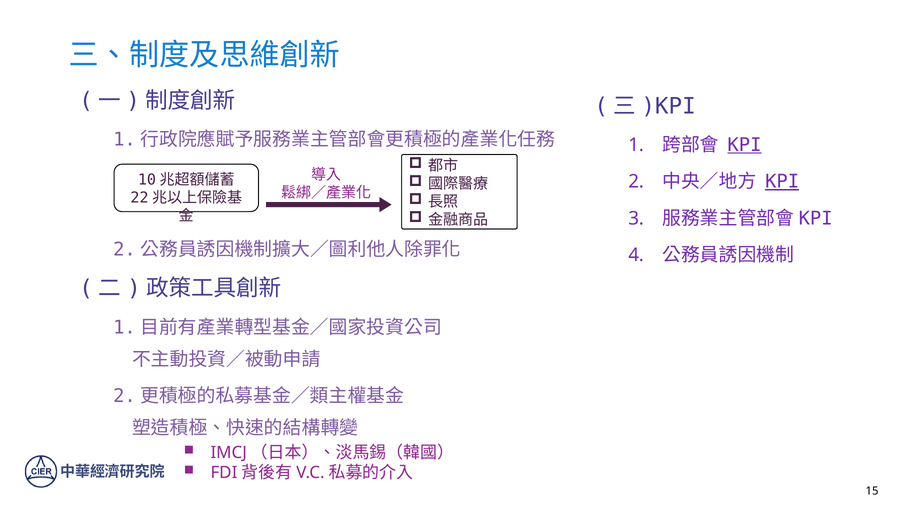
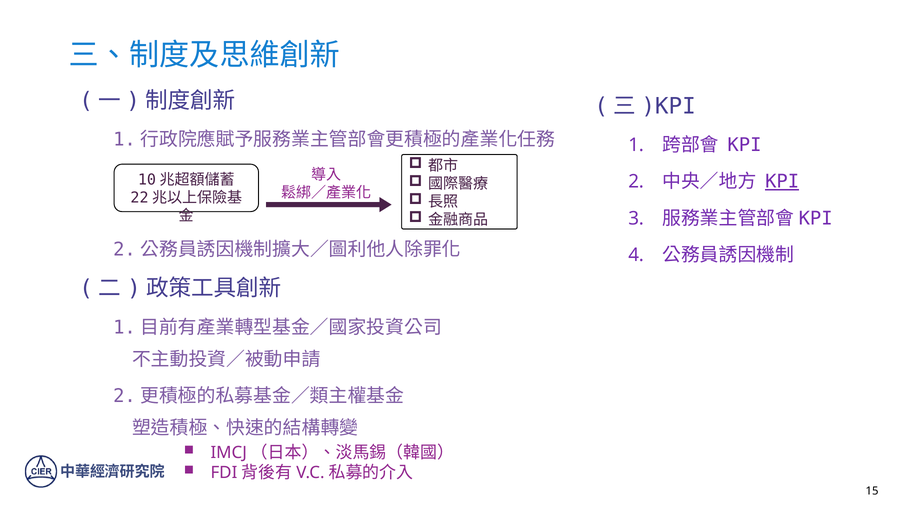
KPI at (744, 145) underline: present -> none
